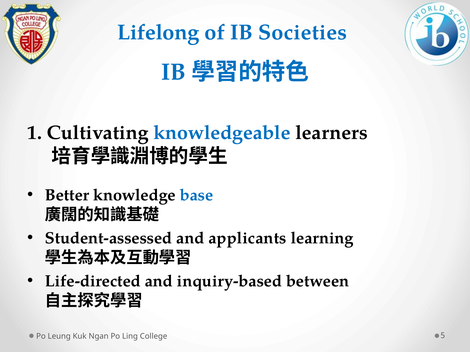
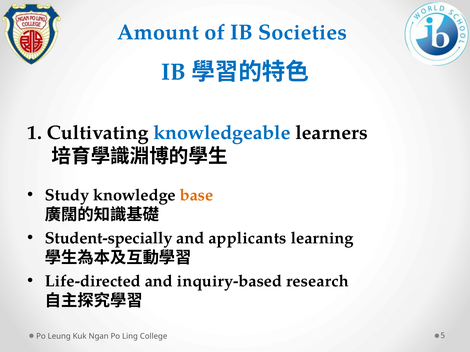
Lifelong: Lifelong -> Amount
Better: Better -> Study
base colour: blue -> orange
Student-assessed: Student-assessed -> Student-specially
between: between -> research
